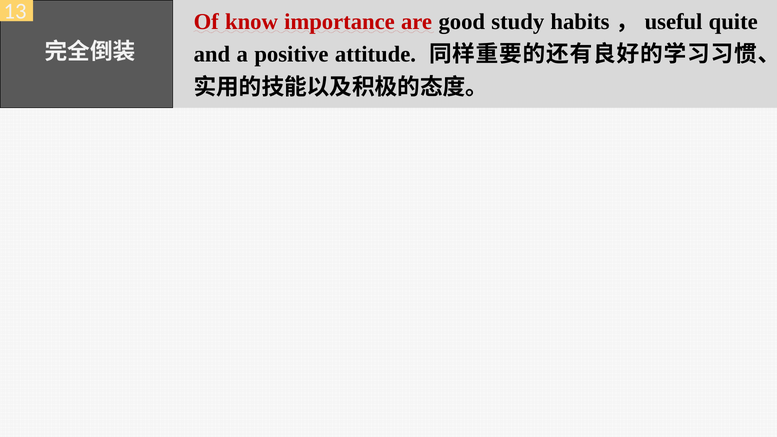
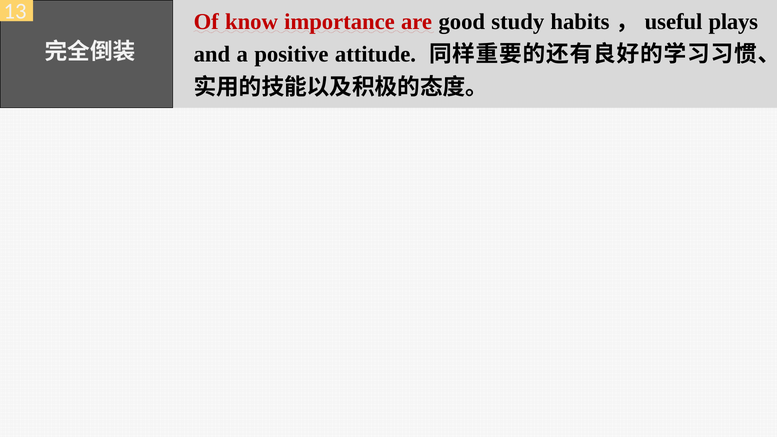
quite: quite -> plays
